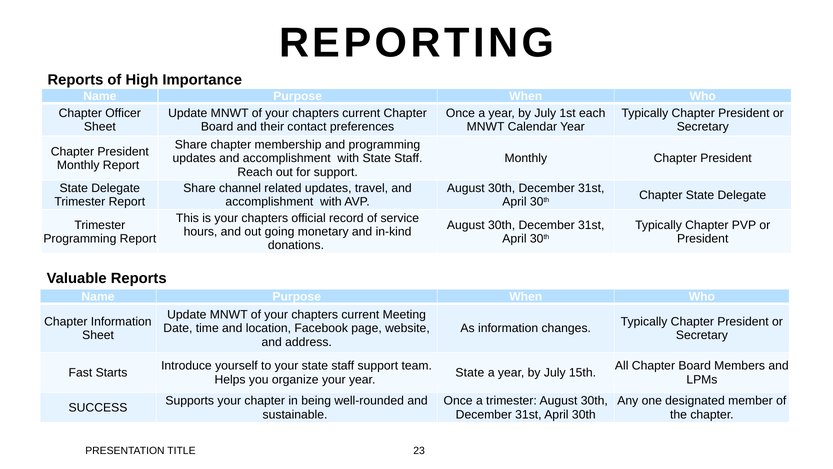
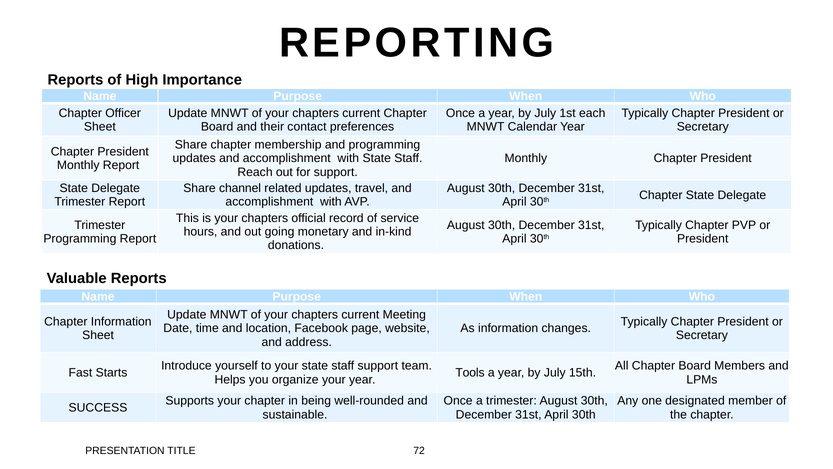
State at (470, 372): State -> Tools
23: 23 -> 72
